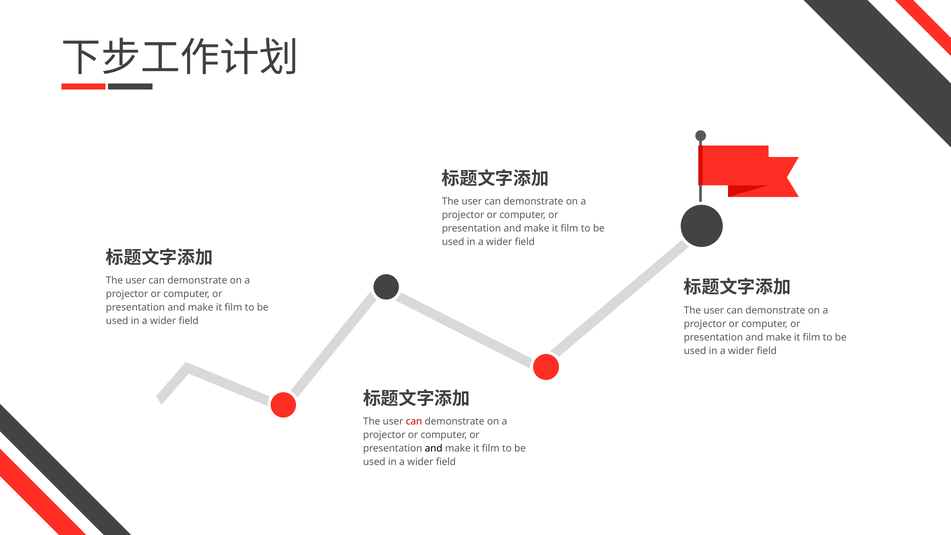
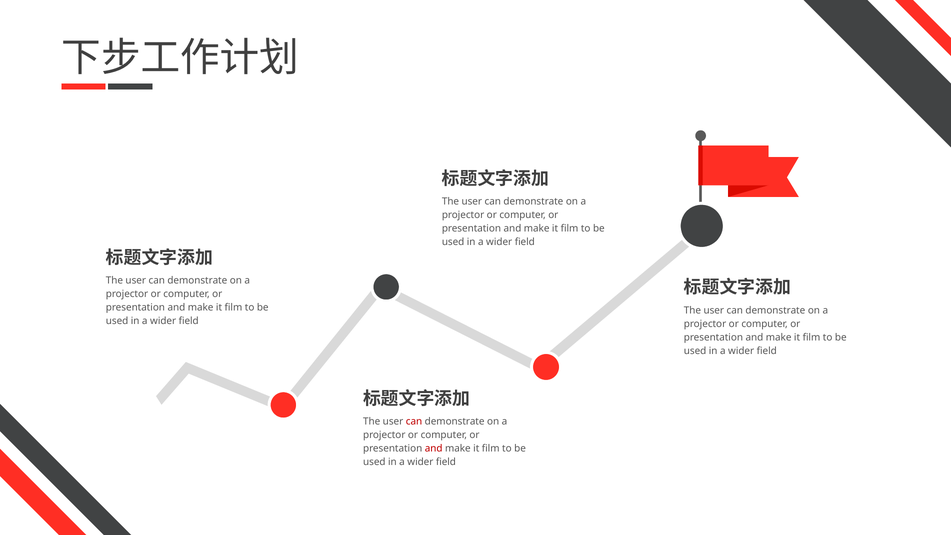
and at (434, 448) colour: black -> red
